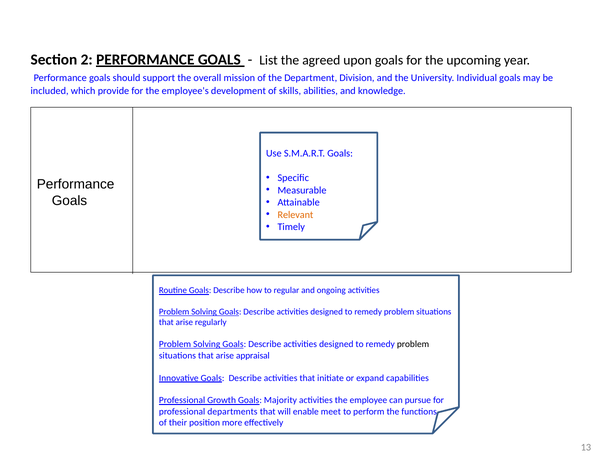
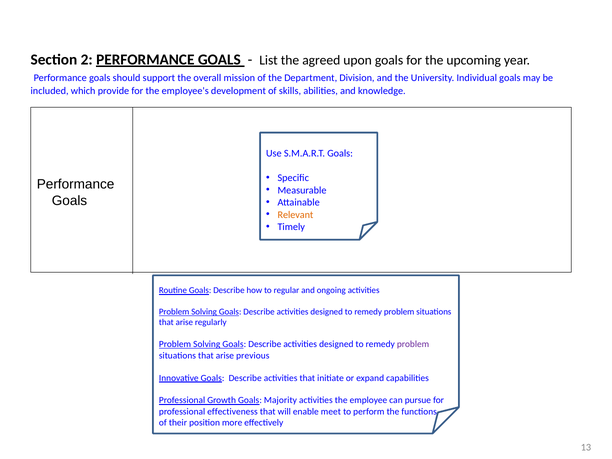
problem at (413, 344) colour: black -> purple
appraisal: appraisal -> previous
departments: departments -> effectiveness
